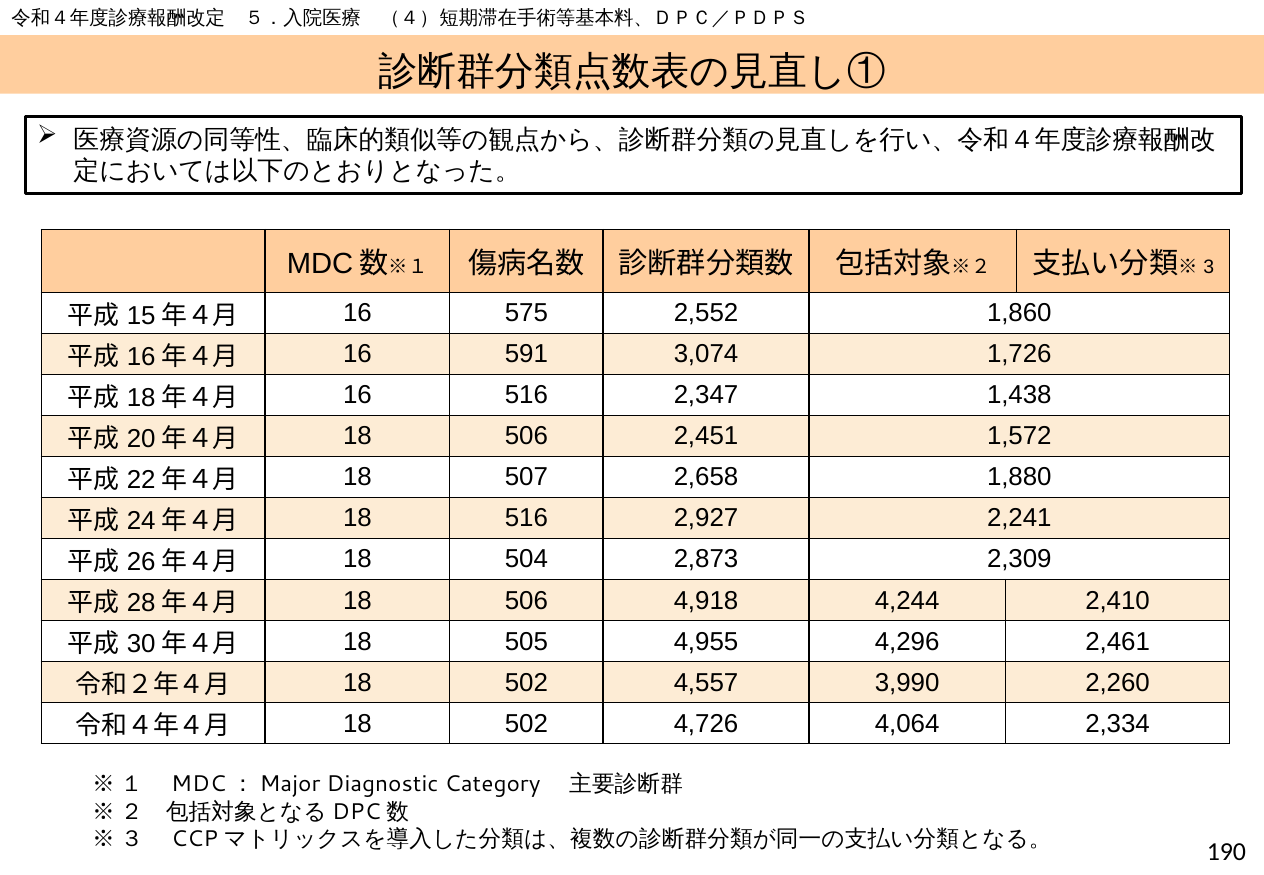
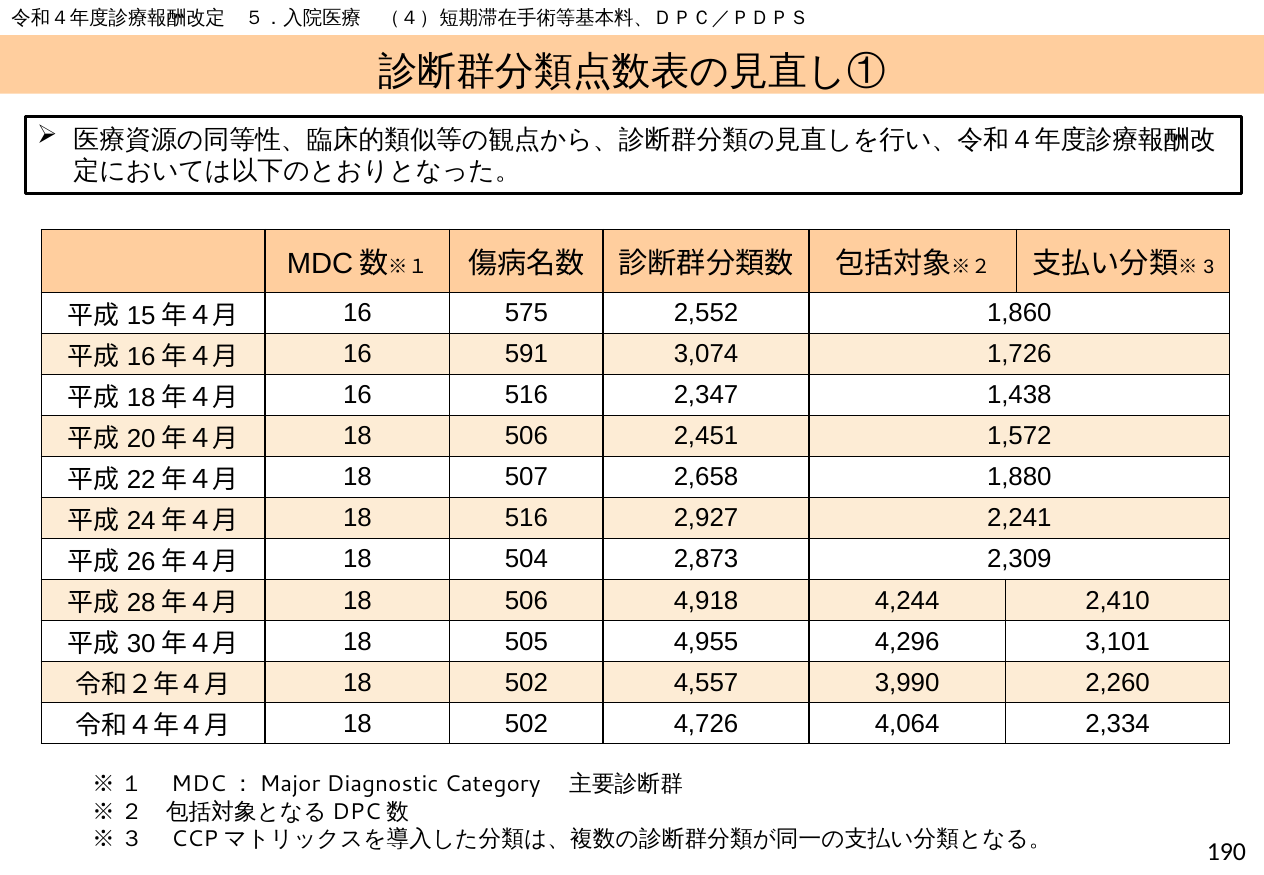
2,461: 2,461 -> 3,101
